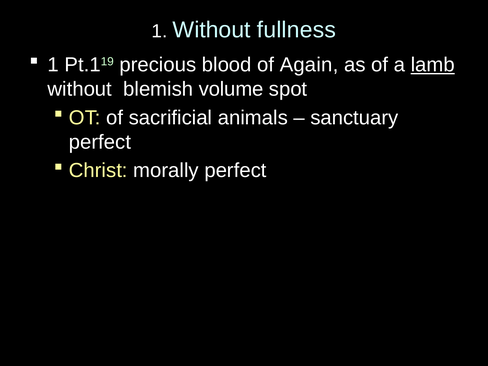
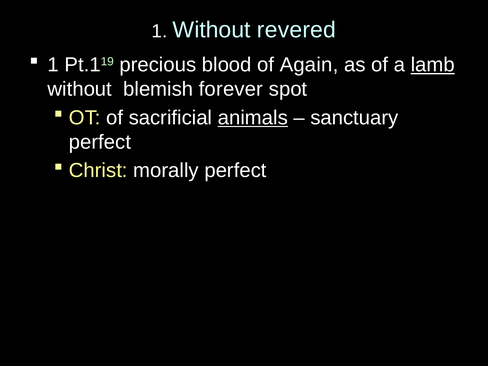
fullness: fullness -> revered
volume: volume -> forever
animals underline: none -> present
